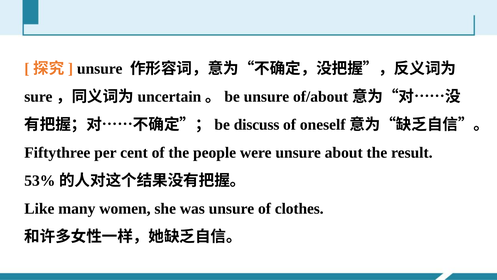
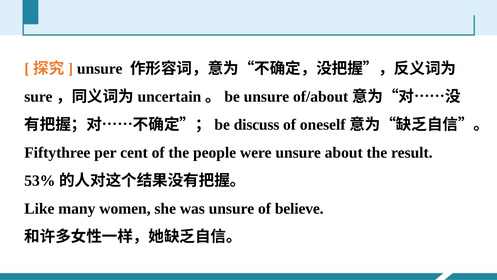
clothes: clothes -> believe
